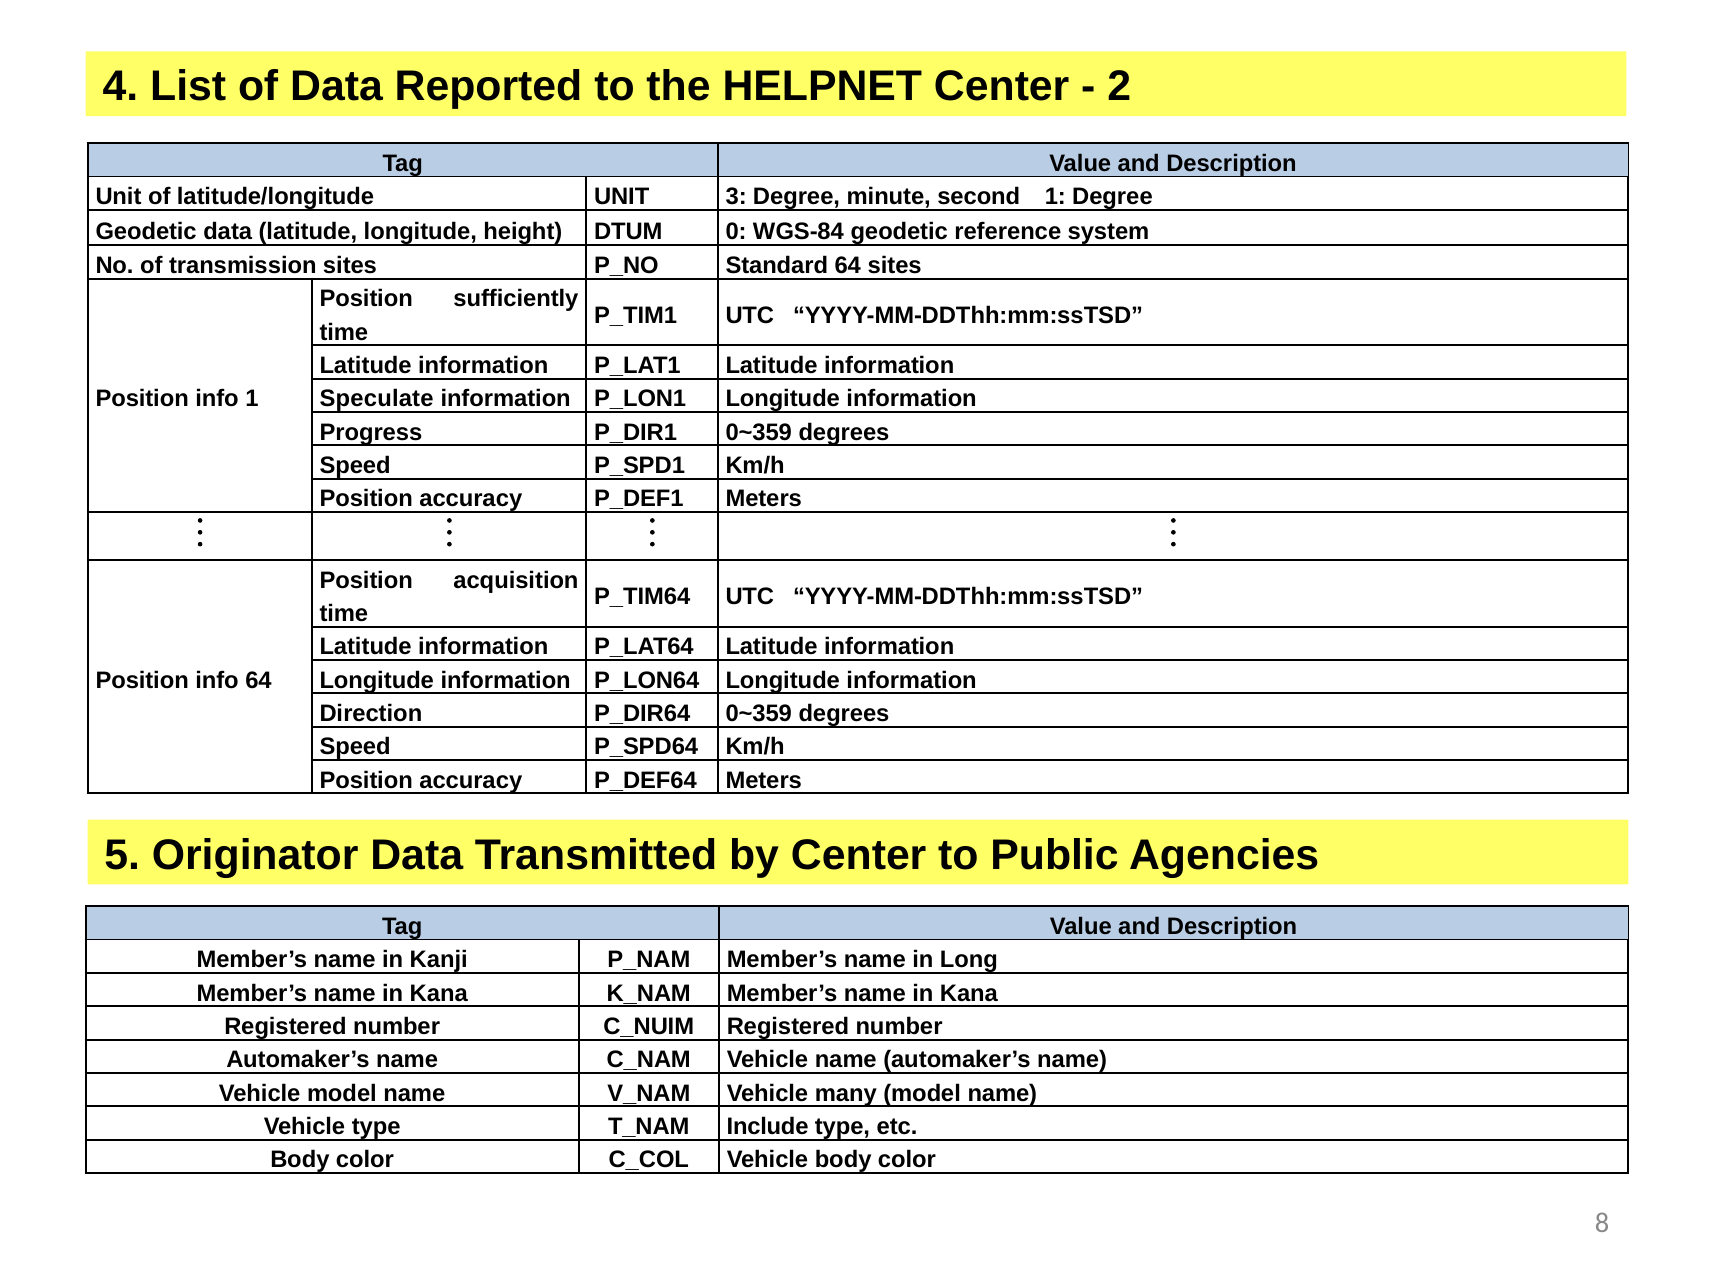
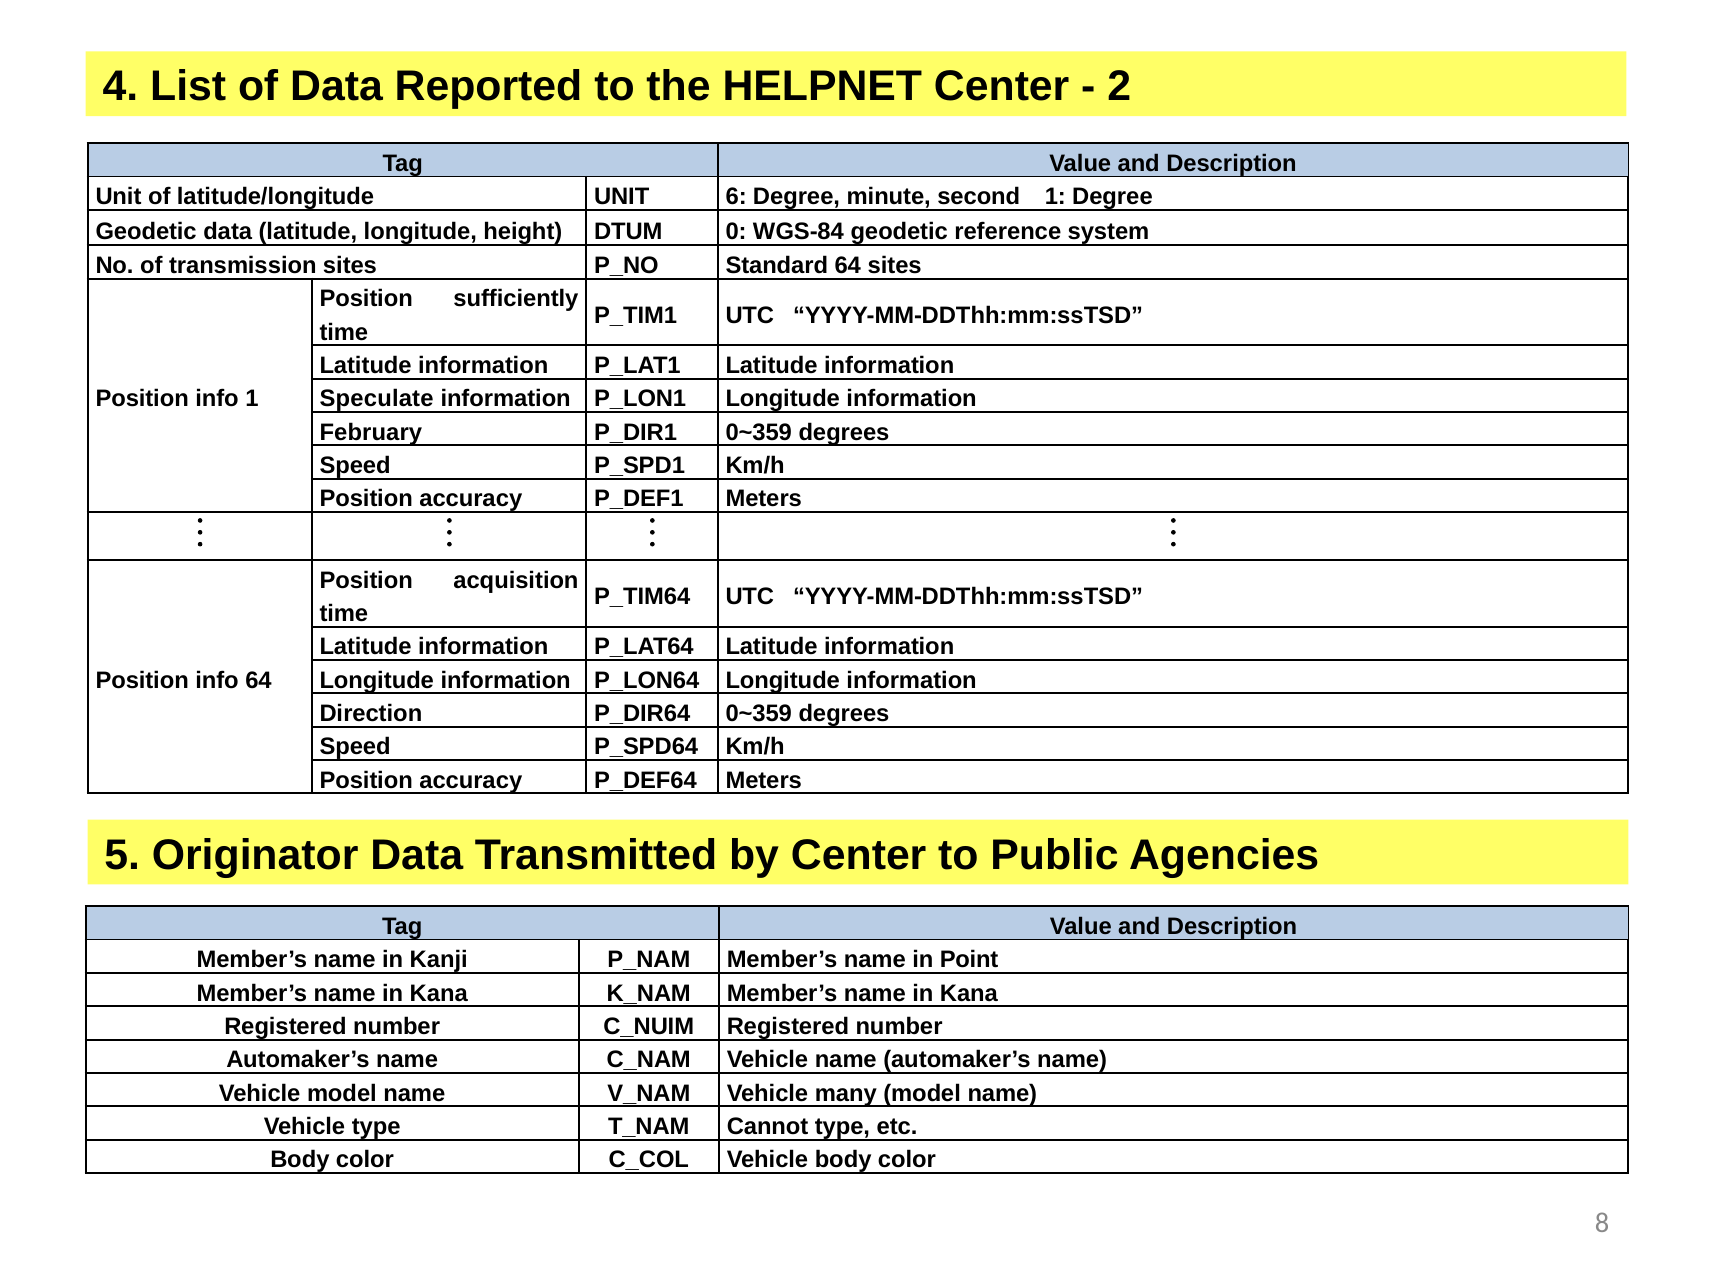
3: 3 -> 6
Progress: Progress -> February
Long: Long -> Point
Include: Include -> Cannot
